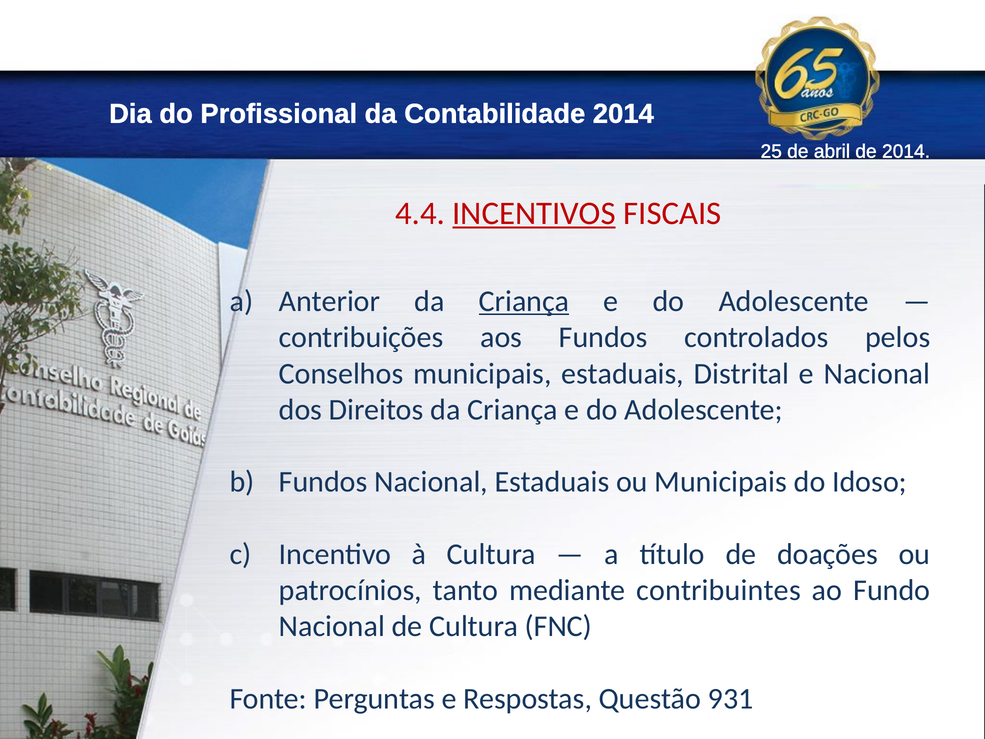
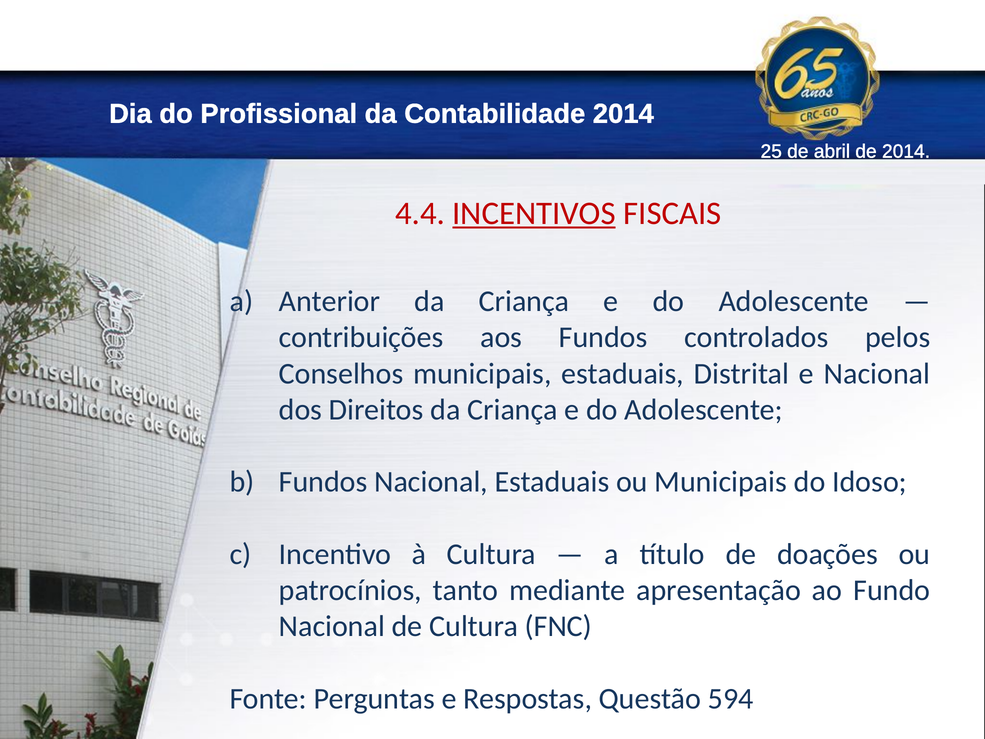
Criança at (524, 301) underline: present -> none
contribuintes: contribuintes -> apresentação
931: 931 -> 594
